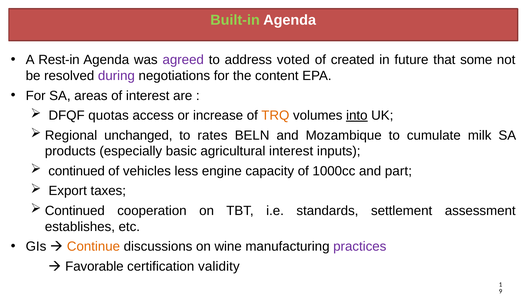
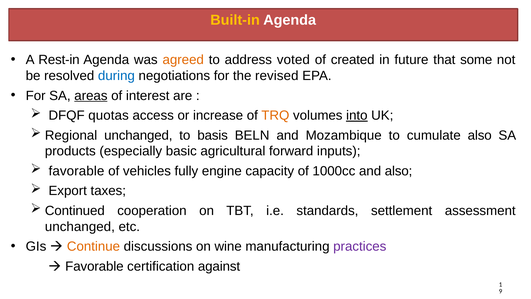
Built-in colour: light green -> yellow
agreed colour: purple -> orange
during colour: purple -> blue
content: content -> revised
areas underline: none -> present
rates: rates -> basis
cumulate milk: milk -> also
agricultural interest: interest -> forward
continued at (77, 171): continued -> favorable
less: less -> fully
and part: part -> also
establishes at (80, 226): establishes -> unchanged
validity: validity -> against
